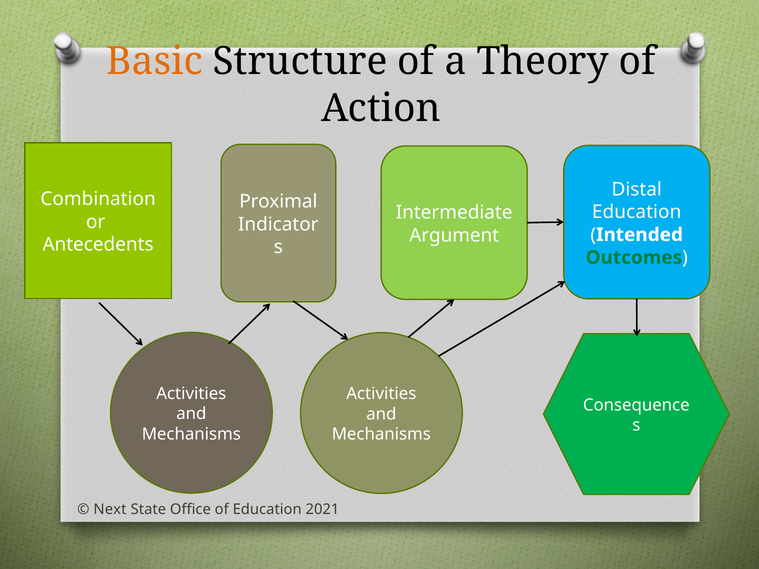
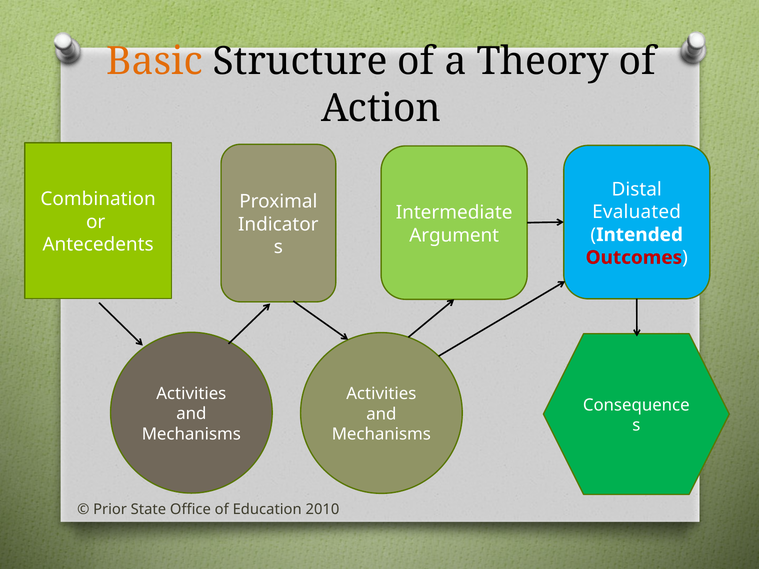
Education at (637, 212): Education -> Evaluated
Outcomes colour: green -> red
Next: Next -> Prior
2021: 2021 -> 2010
